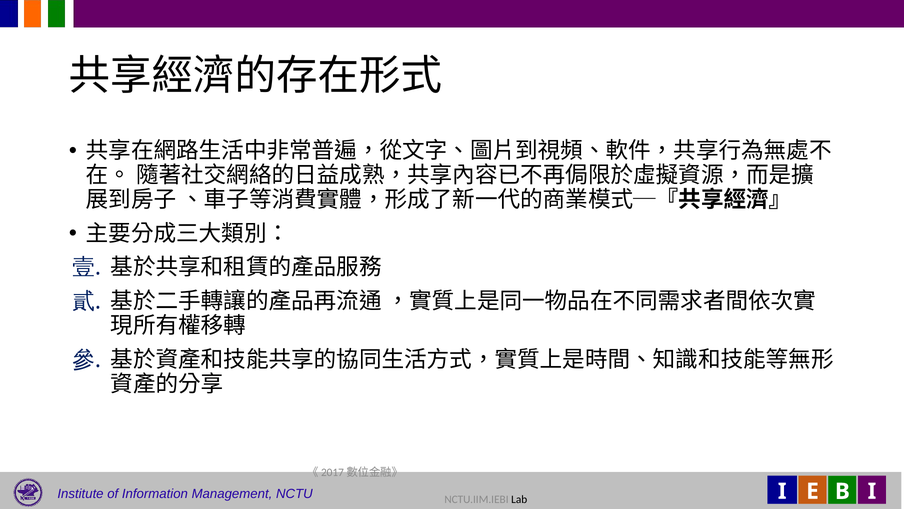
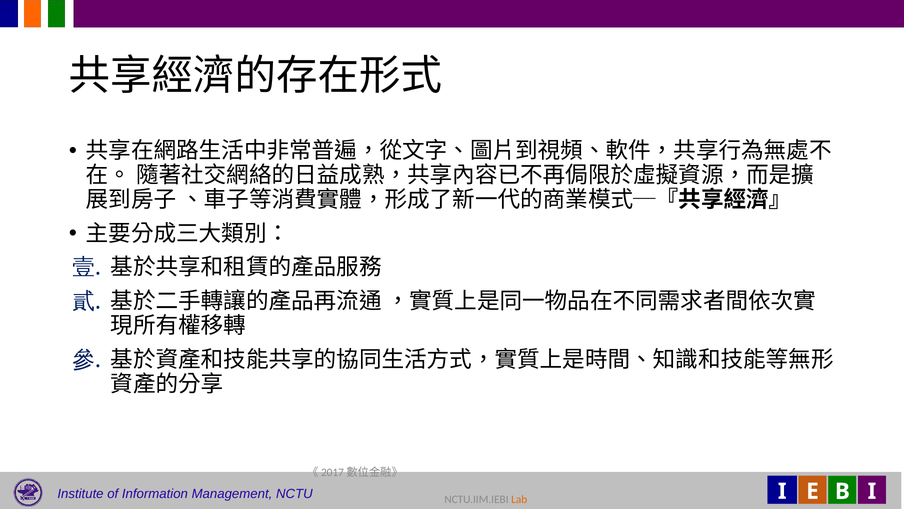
Lab colour: black -> orange
